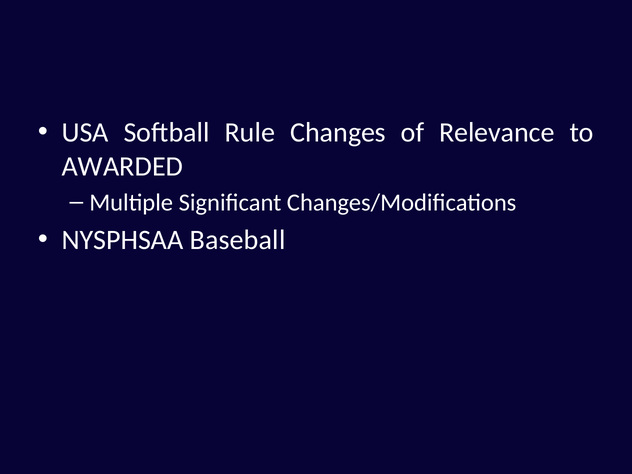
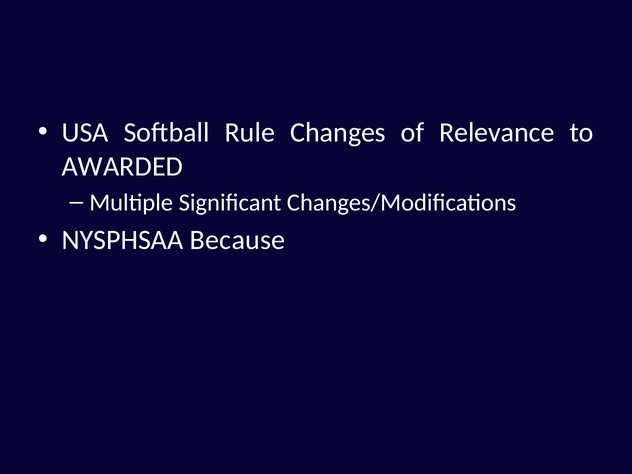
Baseball: Baseball -> Because
